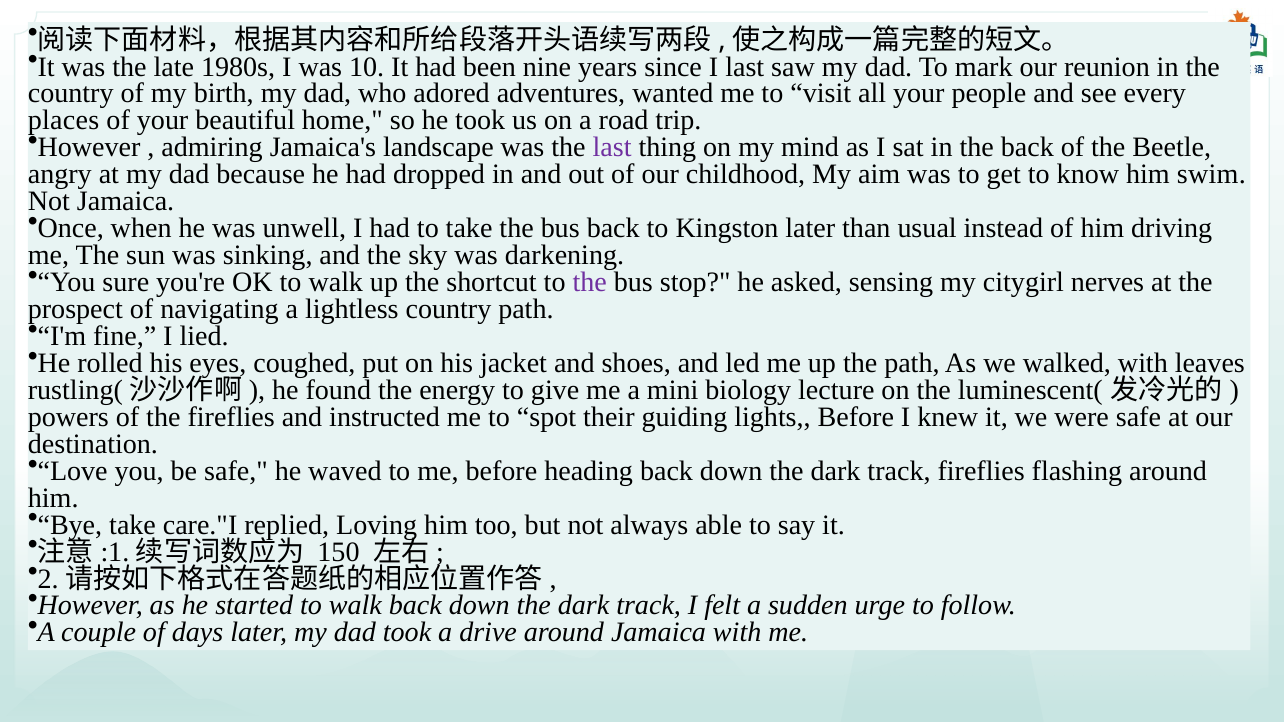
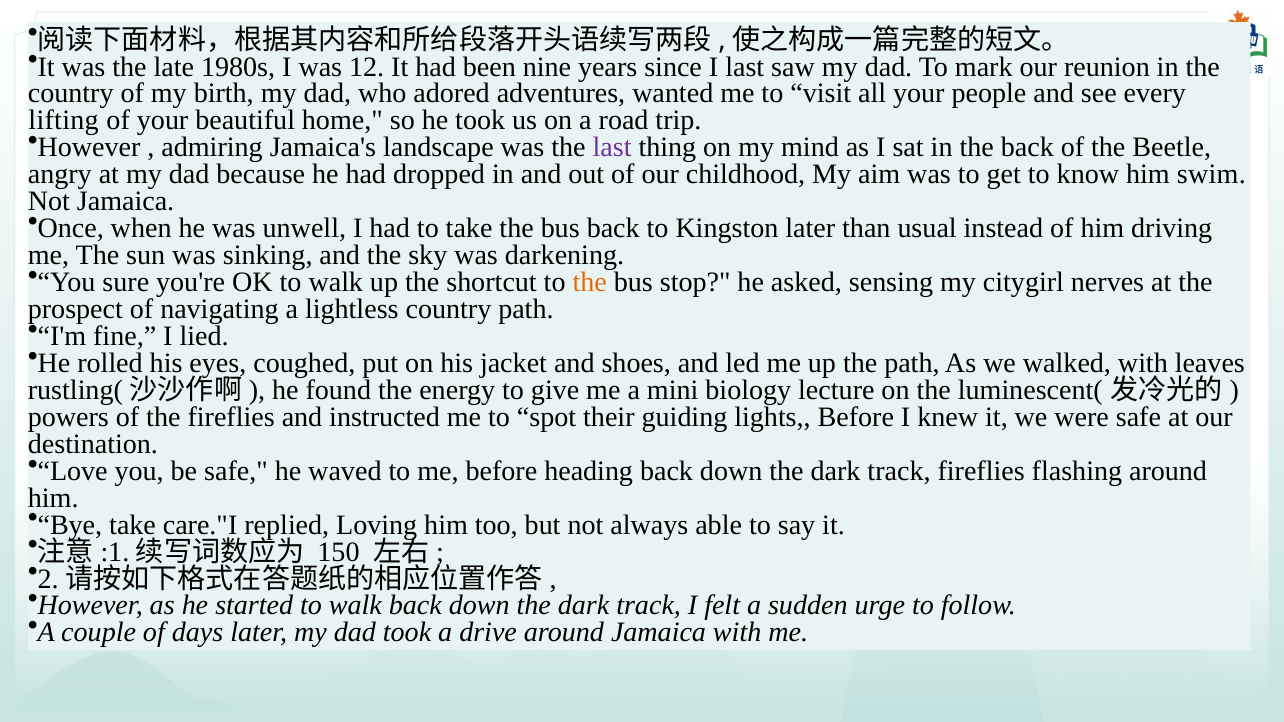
10: 10 -> 12
places: places -> lifting
the at (590, 282) colour: purple -> orange
